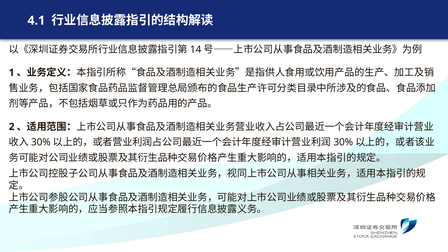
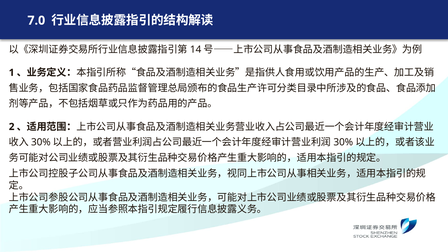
4.1: 4.1 -> 7.0
